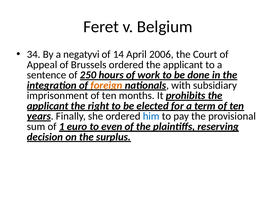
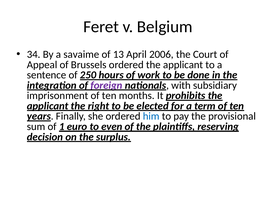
negatyvi: negatyvi -> savaime
14: 14 -> 13
foreign colour: orange -> purple
